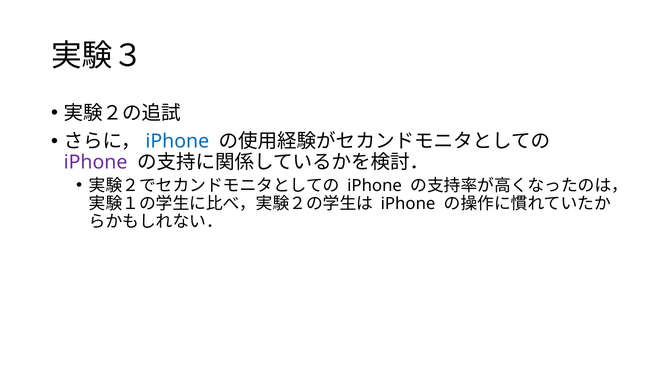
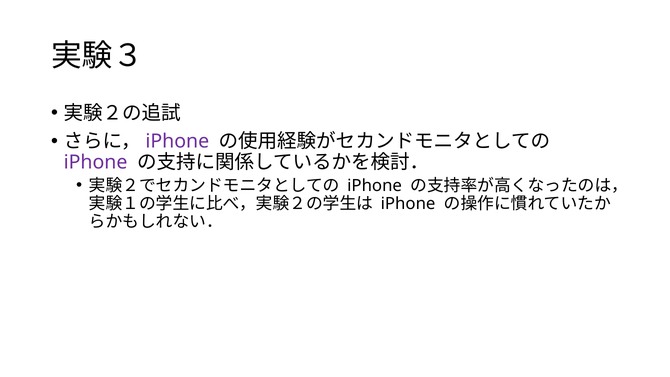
iPhone at (177, 141) colour: blue -> purple
